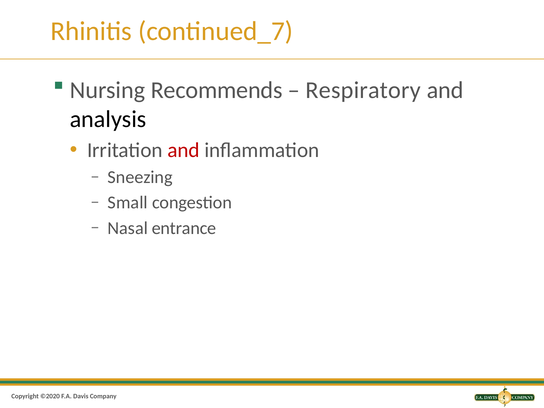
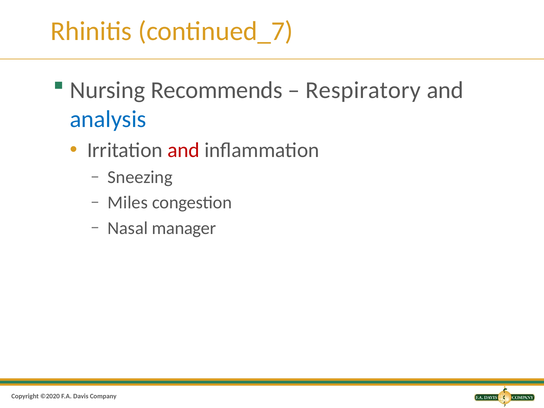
analysis colour: black -> blue
Small: Small -> Miles
entrance: entrance -> manager
